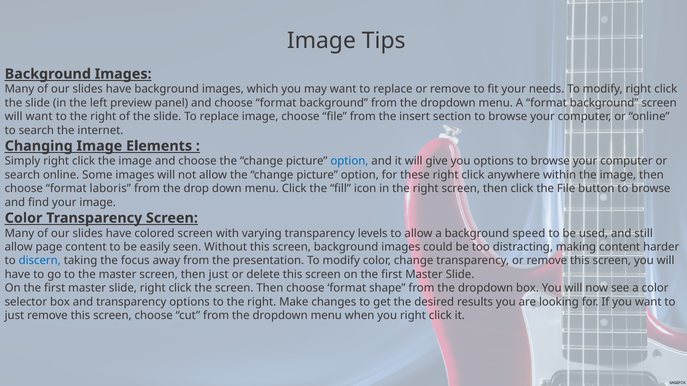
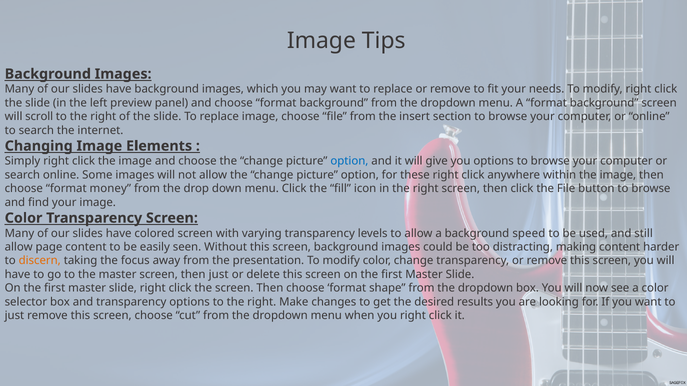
will want: want -> scroll
laboris: laboris -> money
discern colour: blue -> orange
